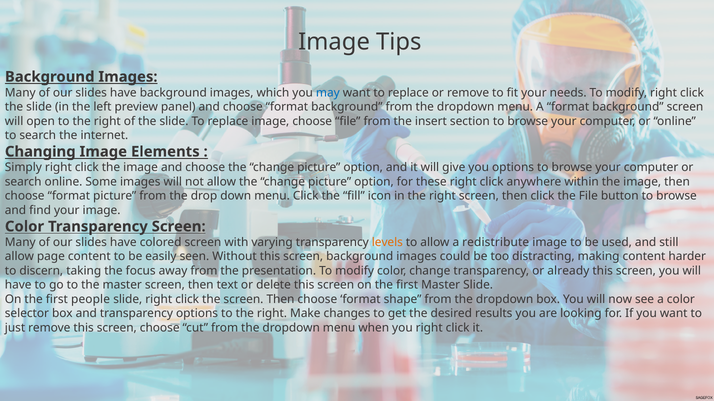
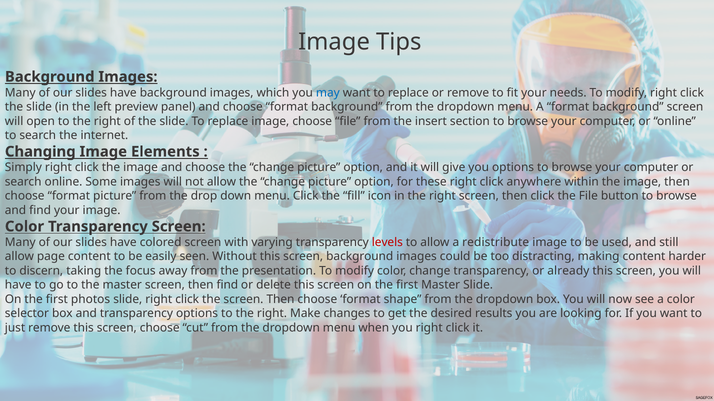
levels colour: orange -> red
then text: text -> find
people: people -> photos
